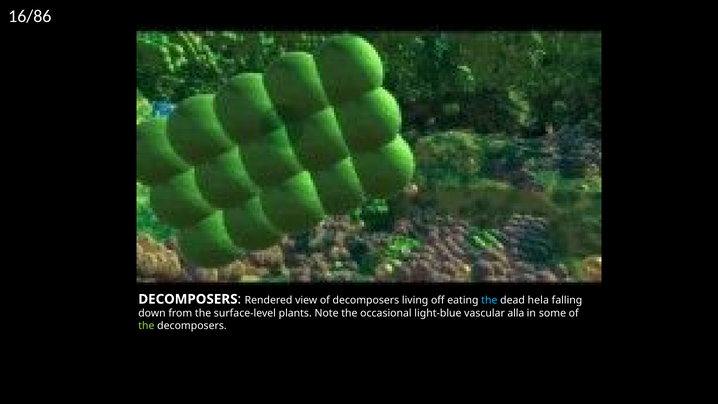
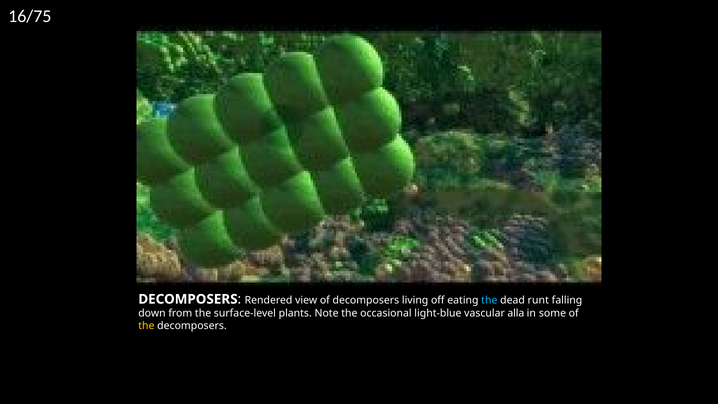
16/86: 16/86 -> 16/75
hela: hela -> runt
the at (146, 326) colour: light green -> yellow
